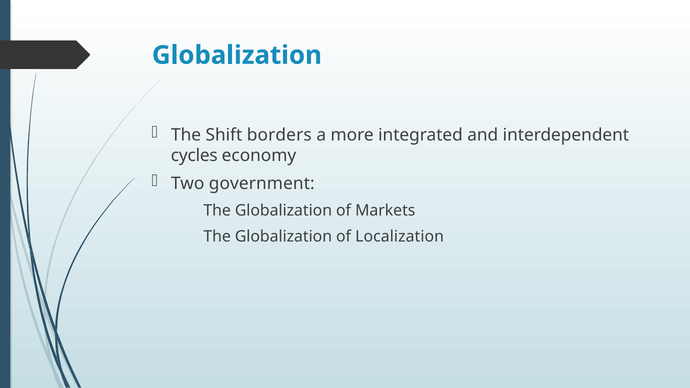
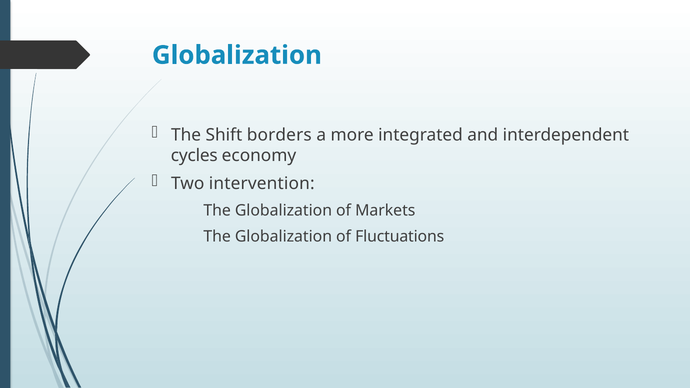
government: government -> intervention
Localization: Localization -> Fluctuations
